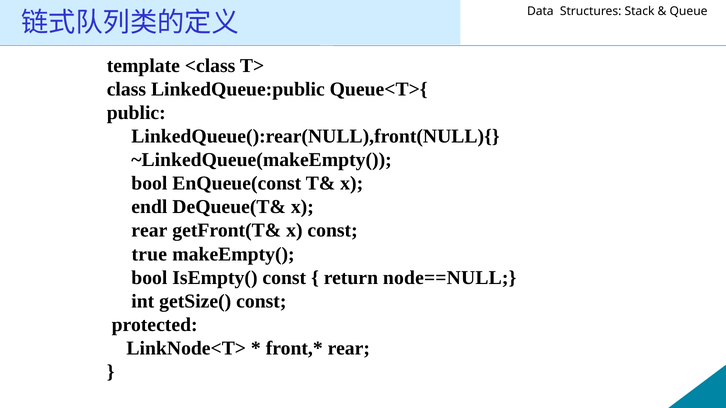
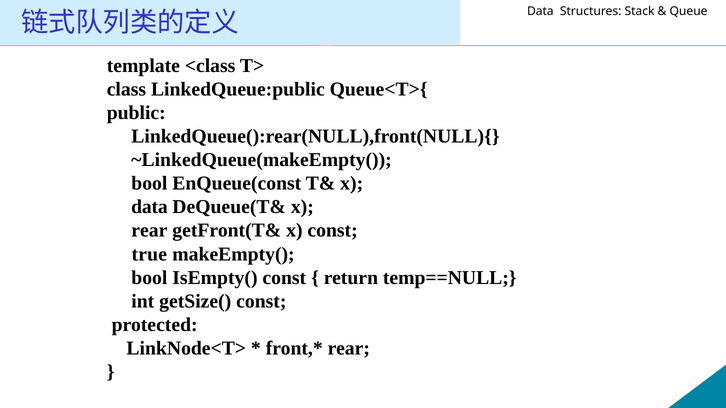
endl at (149, 207): endl -> data
node==NULL: node==NULL -> temp==NULL
